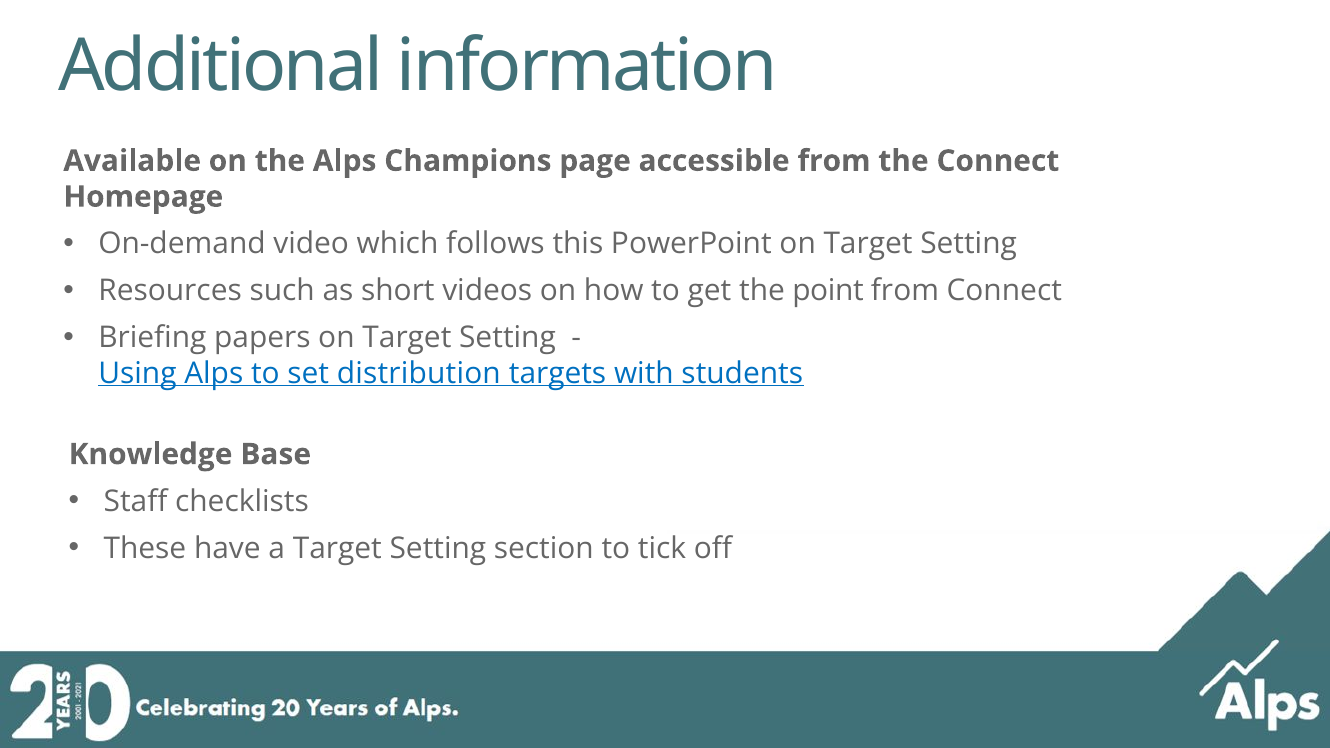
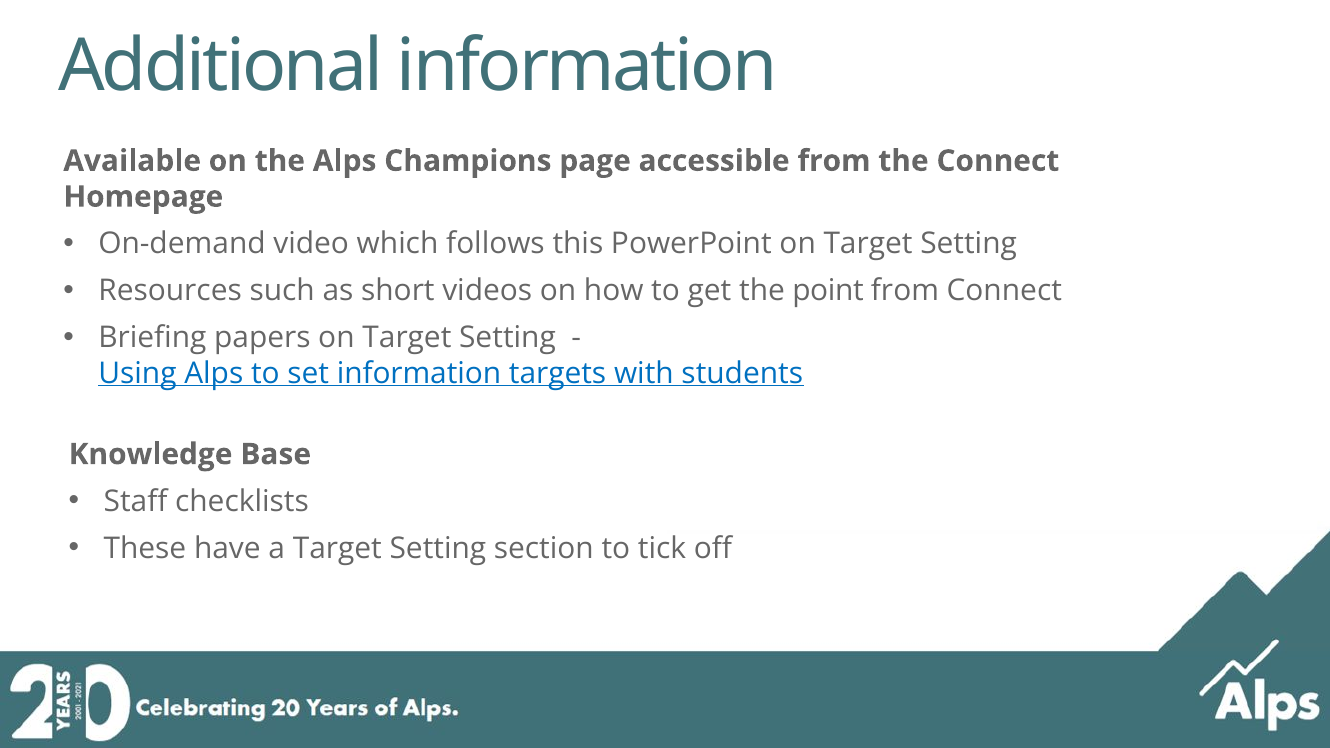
set distribution: distribution -> information
